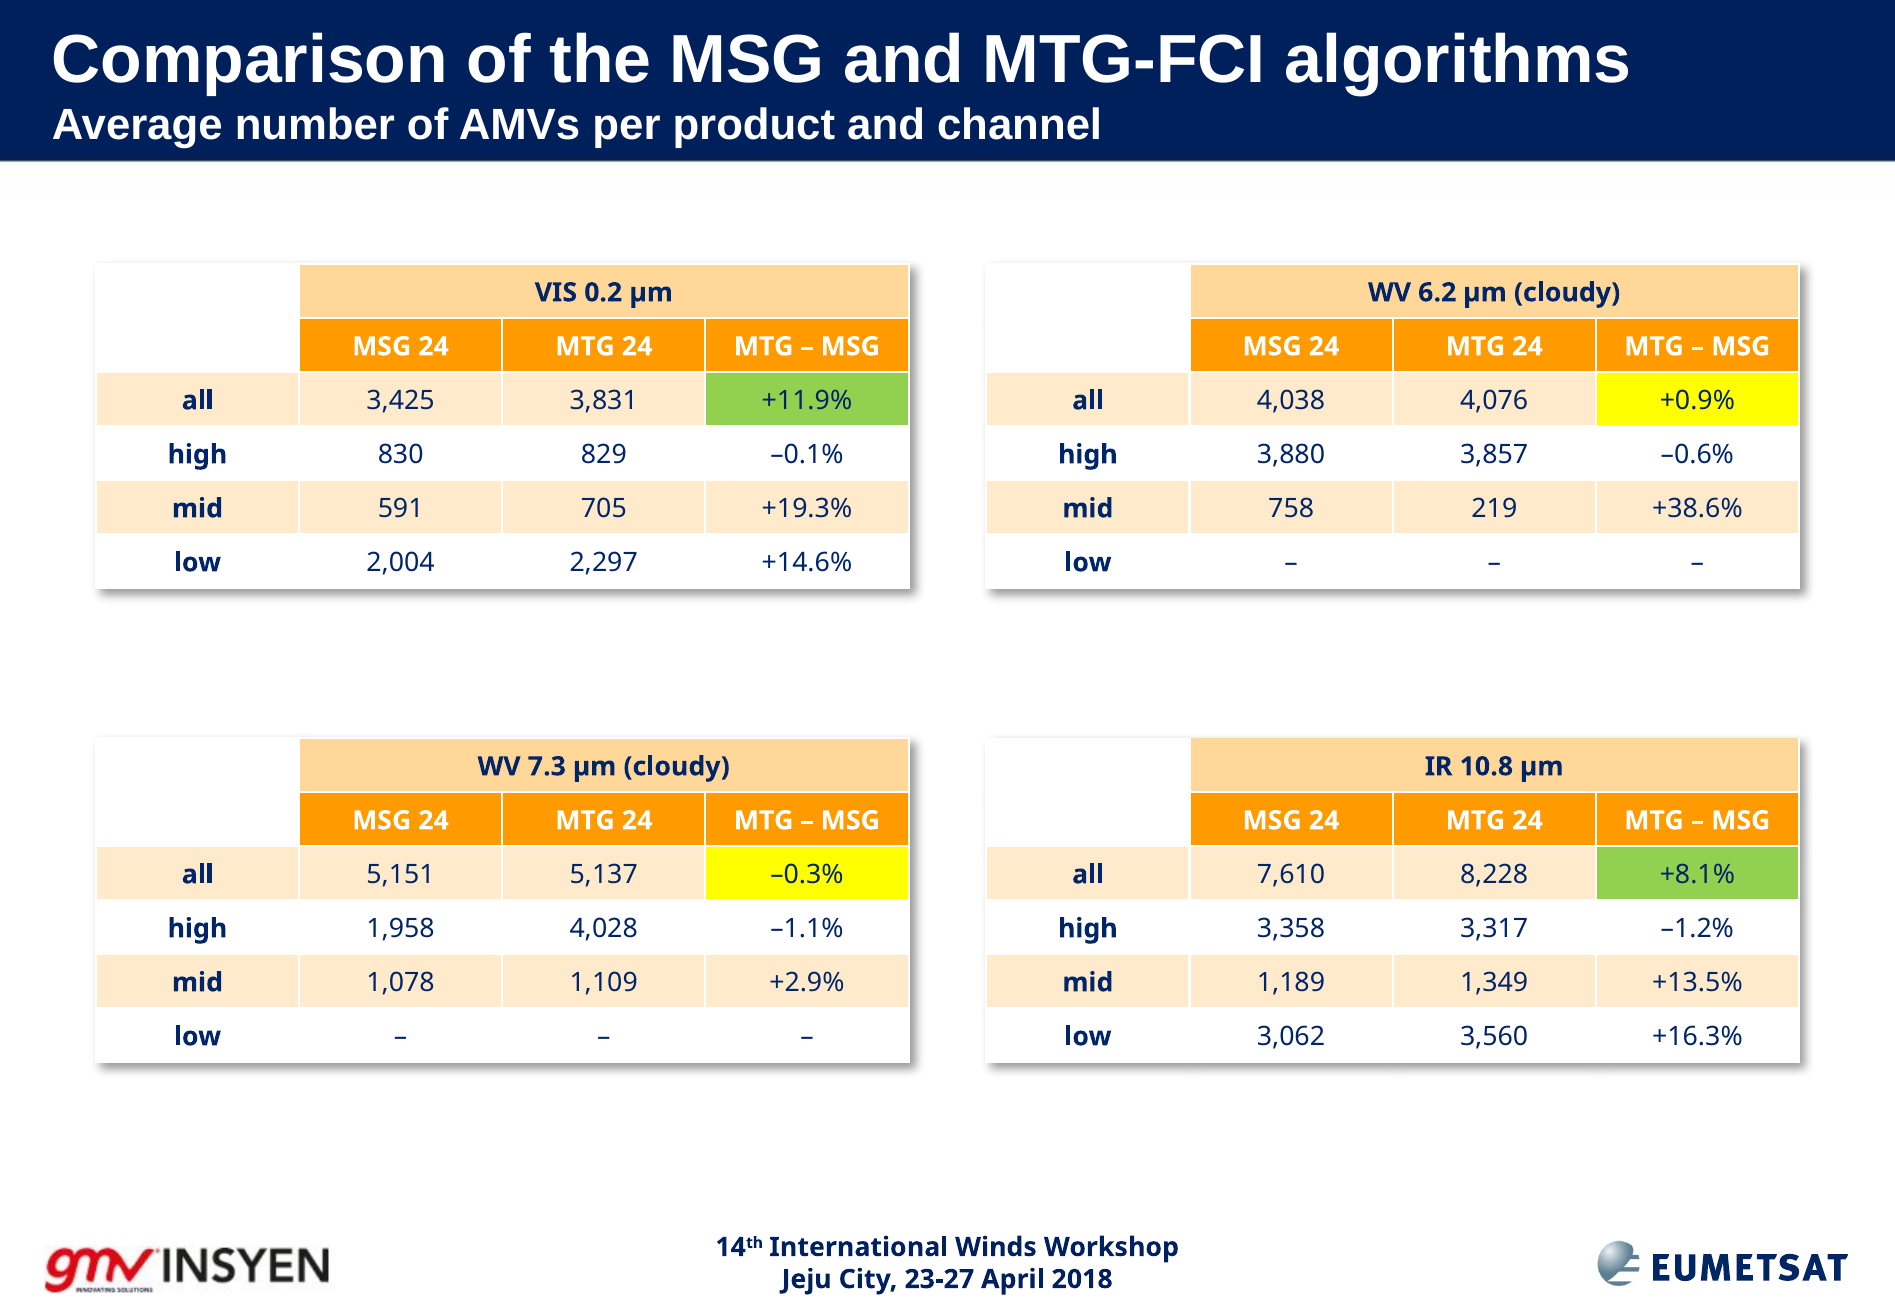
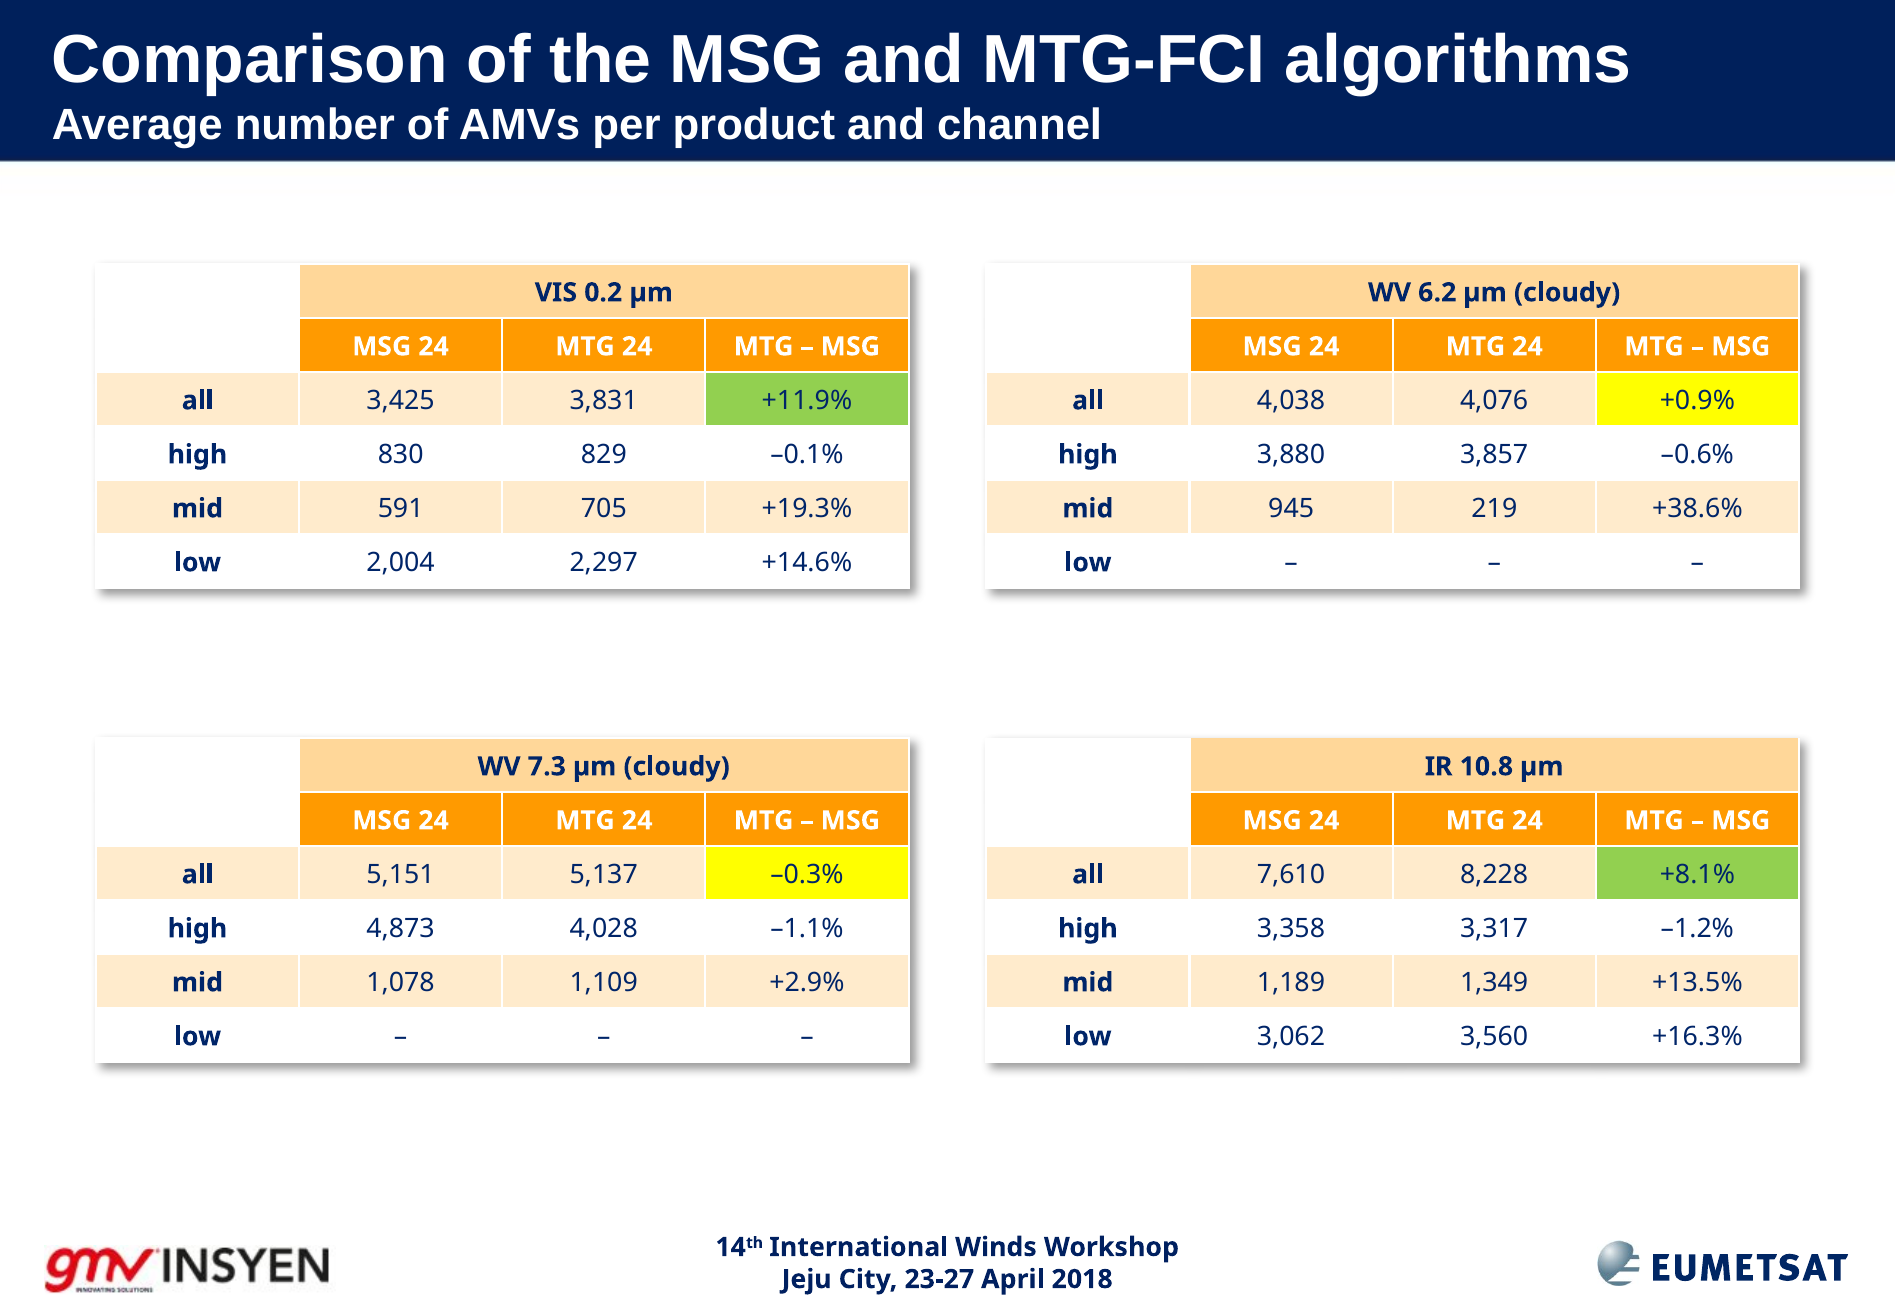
758: 758 -> 945
1,958: 1,958 -> 4,873
